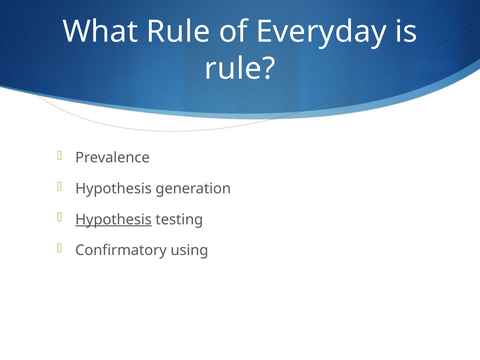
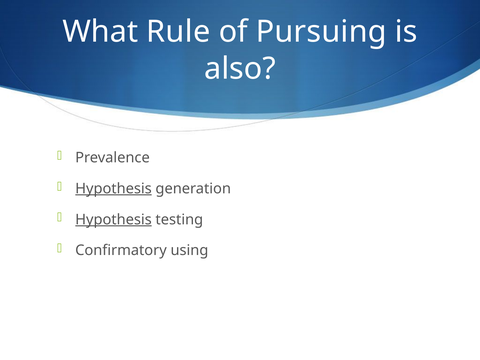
Everyday: Everyday -> Pursuing
rule at (240, 69): rule -> also
Hypothesis at (113, 189) underline: none -> present
